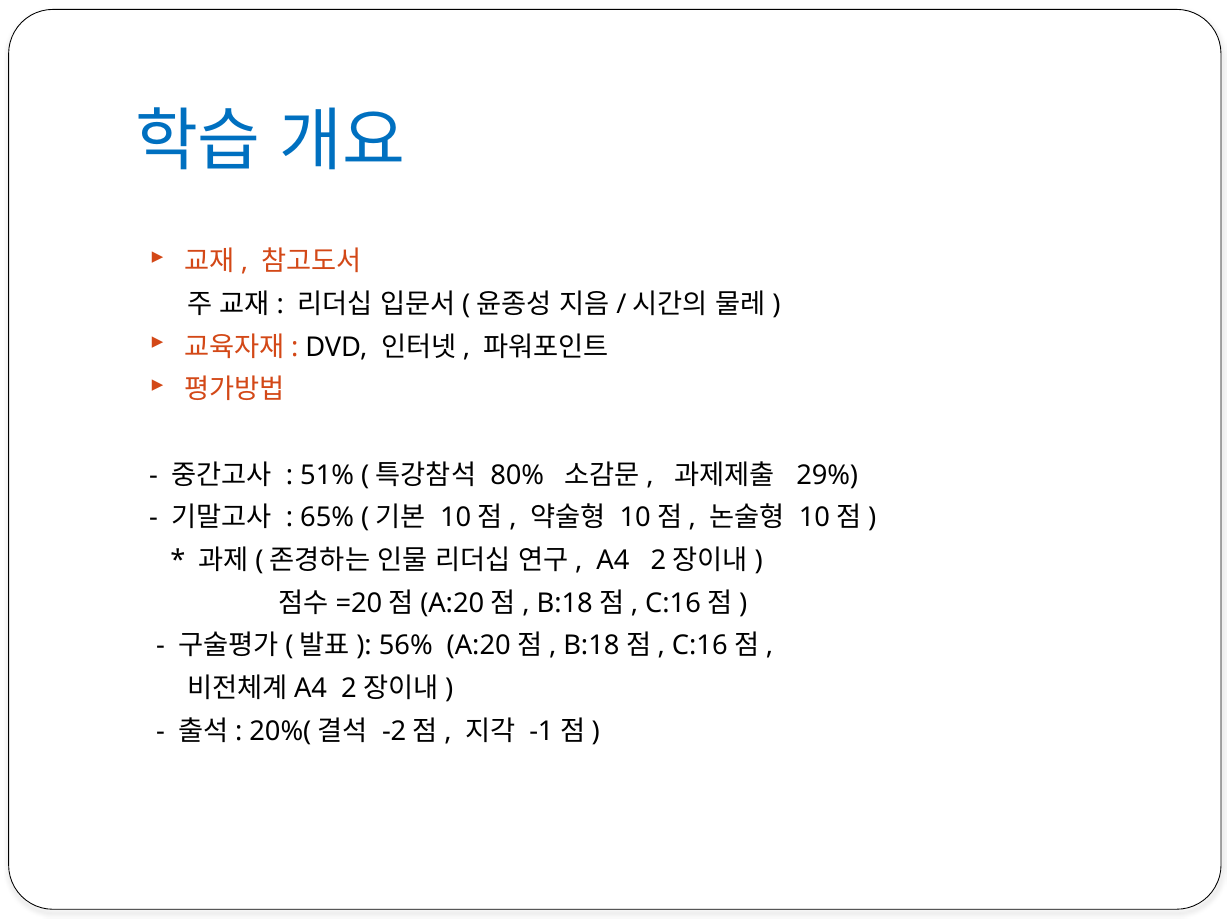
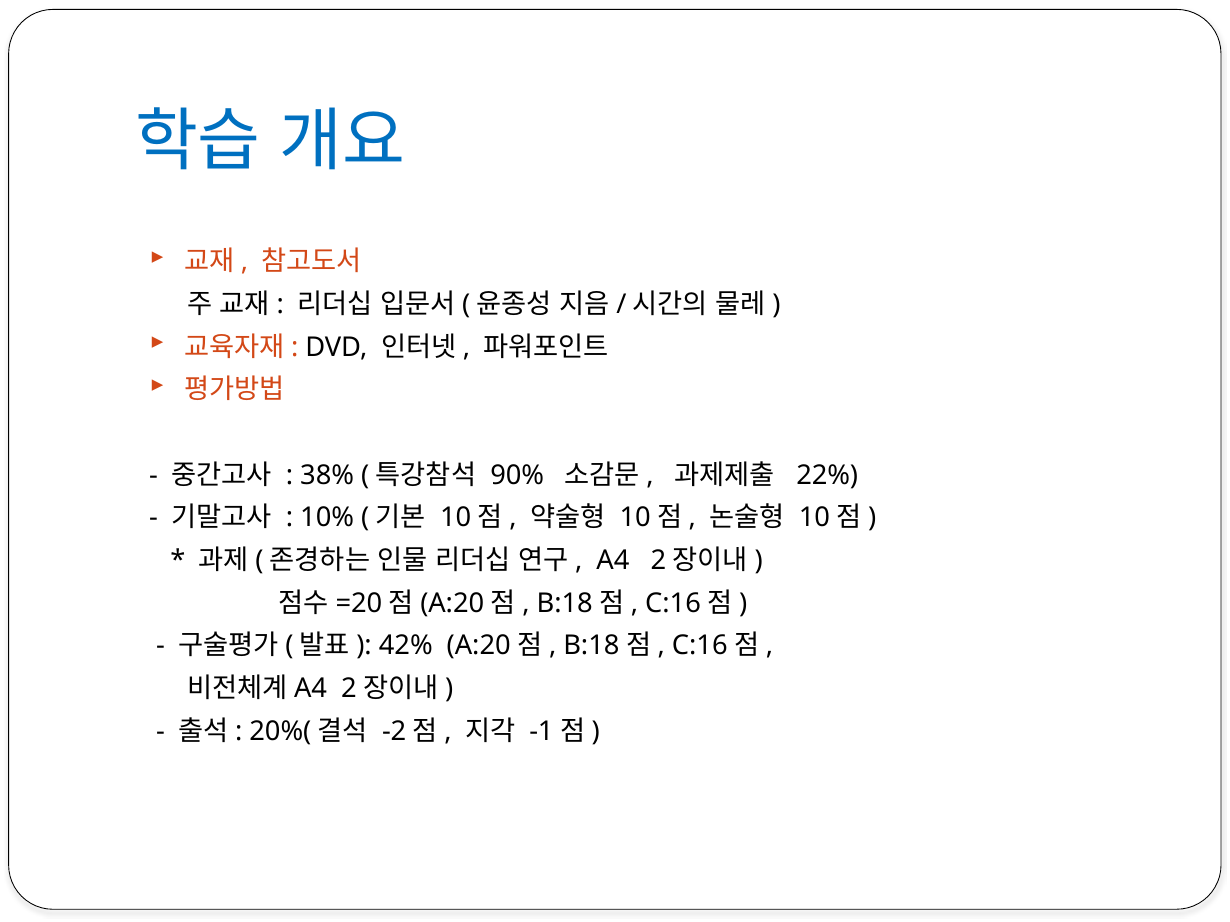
51%: 51% -> 38%
80%: 80% -> 90%
29%: 29% -> 22%
65%: 65% -> 10%
56%: 56% -> 42%
